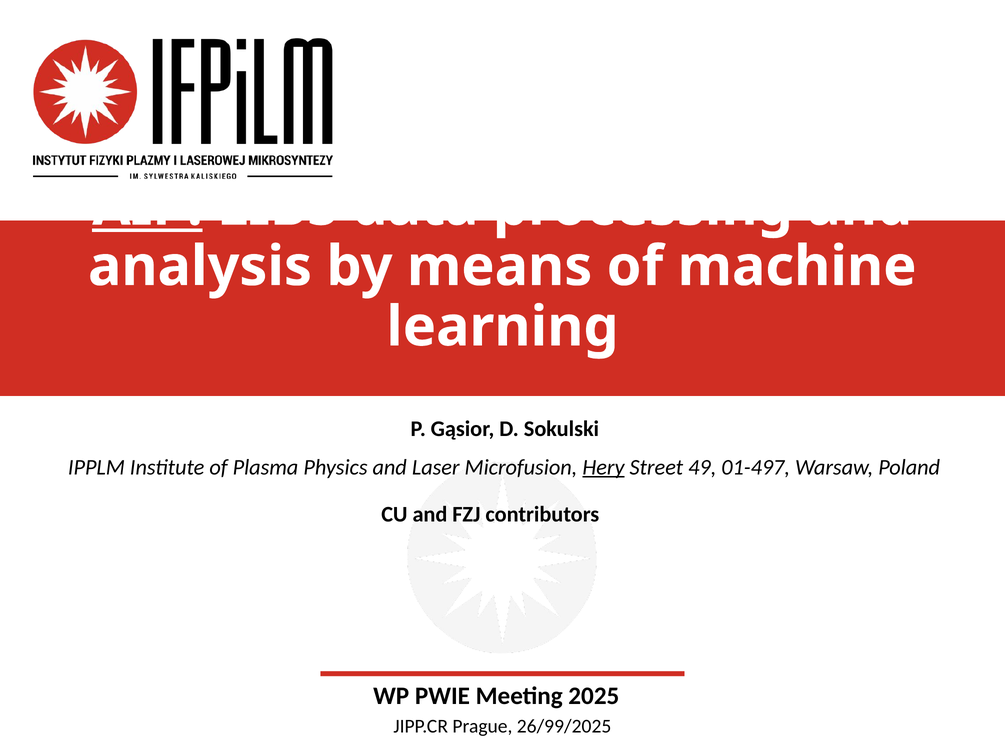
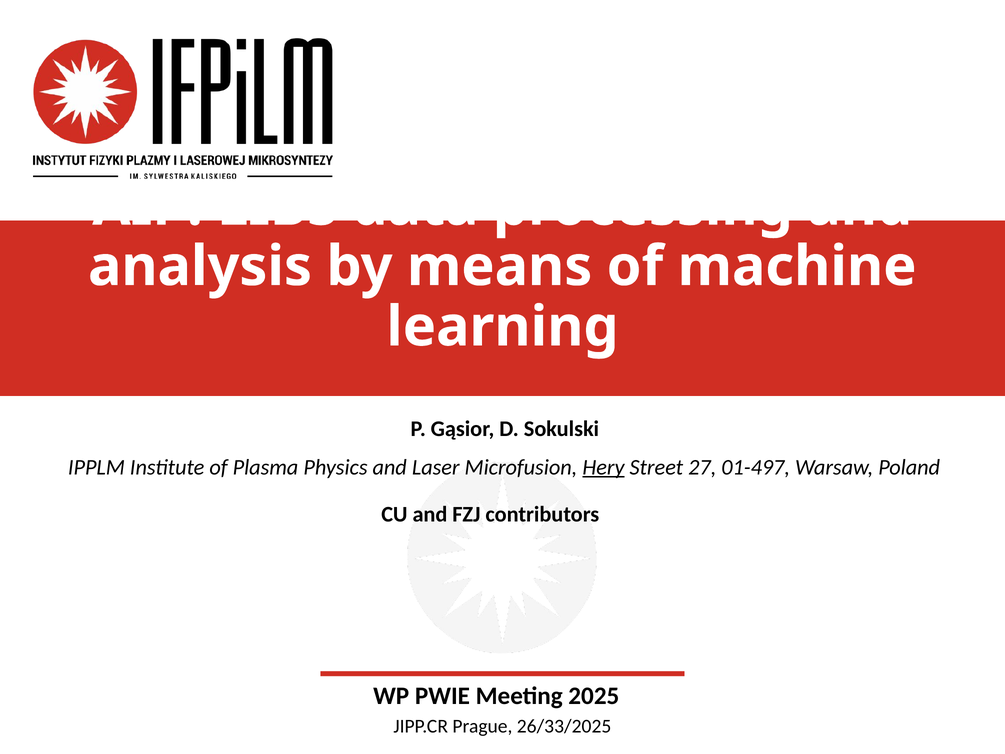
AIP underline: present -> none
49: 49 -> 27
26/99/2025: 26/99/2025 -> 26/33/2025
